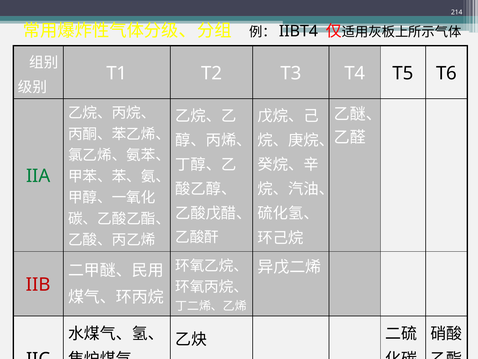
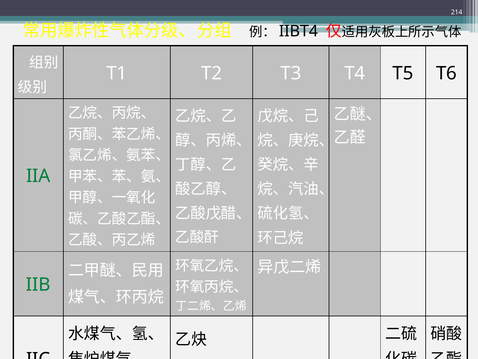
IIB colour: red -> green
